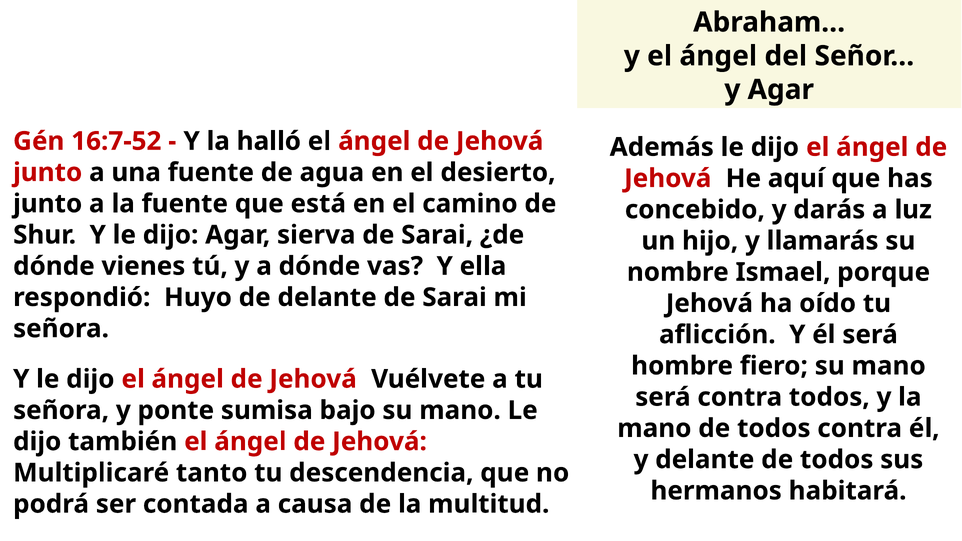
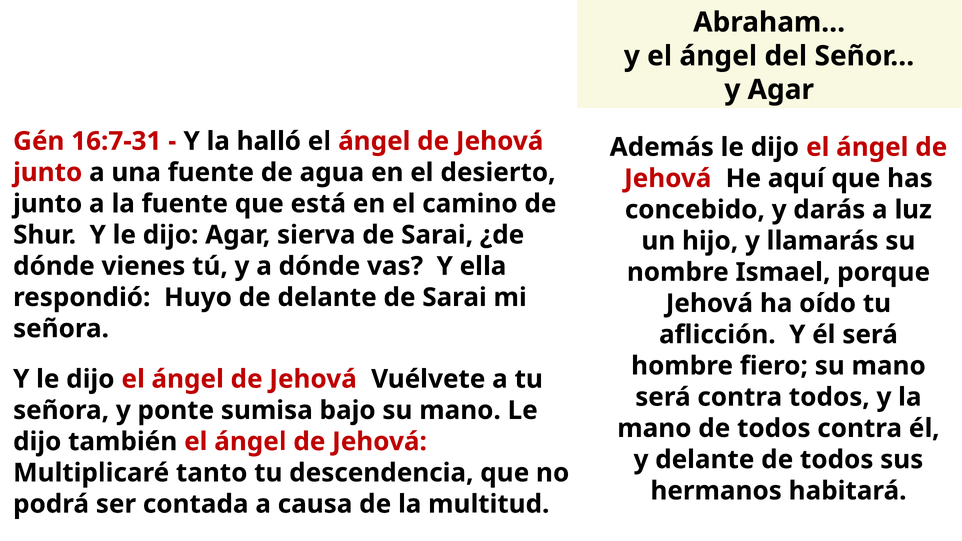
16:7-52: 16:7-52 -> 16:7-31
